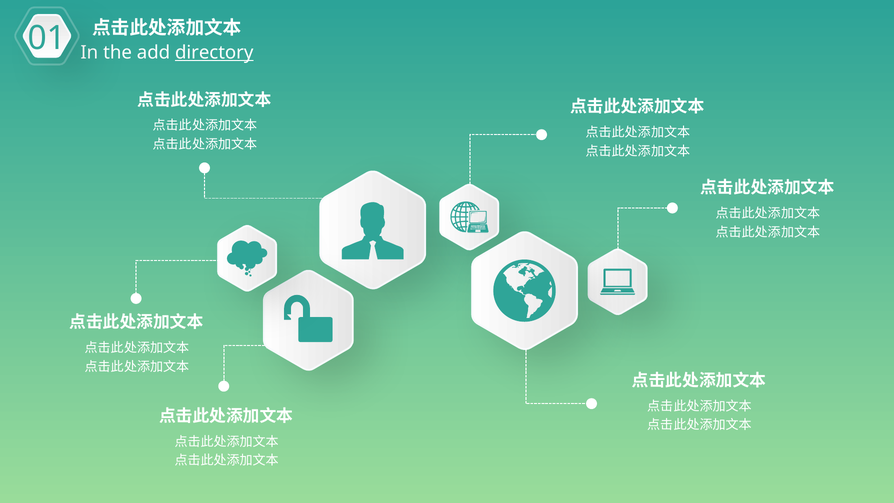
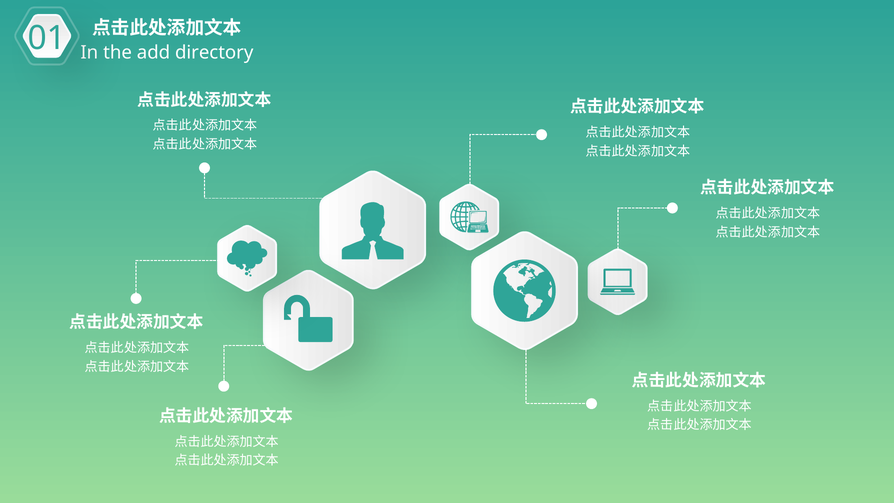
directory underline: present -> none
